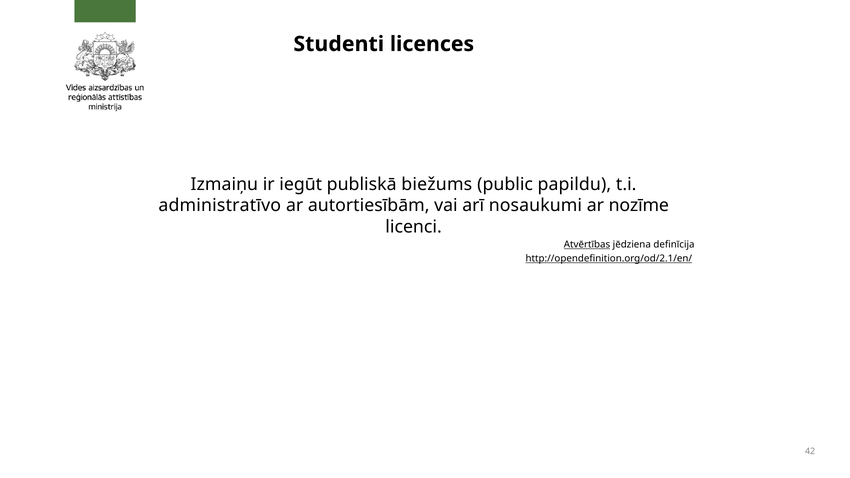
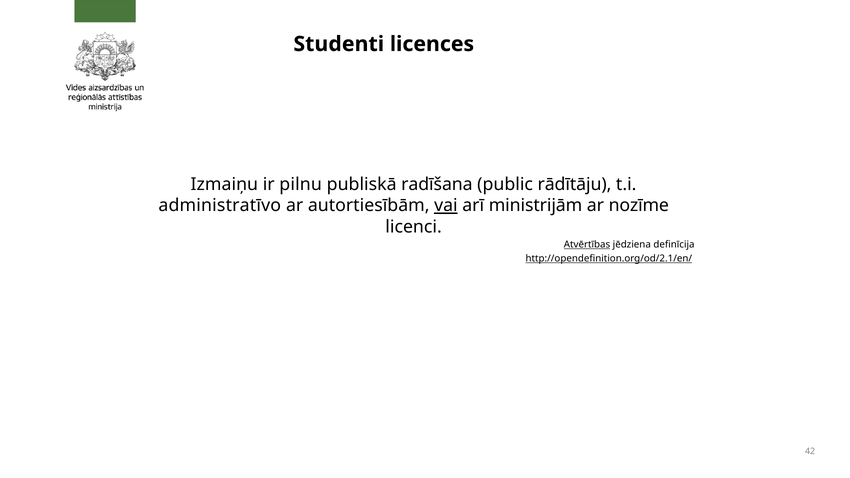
iegūt: iegūt -> pilnu
biežums: biežums -> radīšana
papildu: papildu -> rādītāju
vai underline: none -> present
nosaukumi: nosaukumi -> ministrijām
